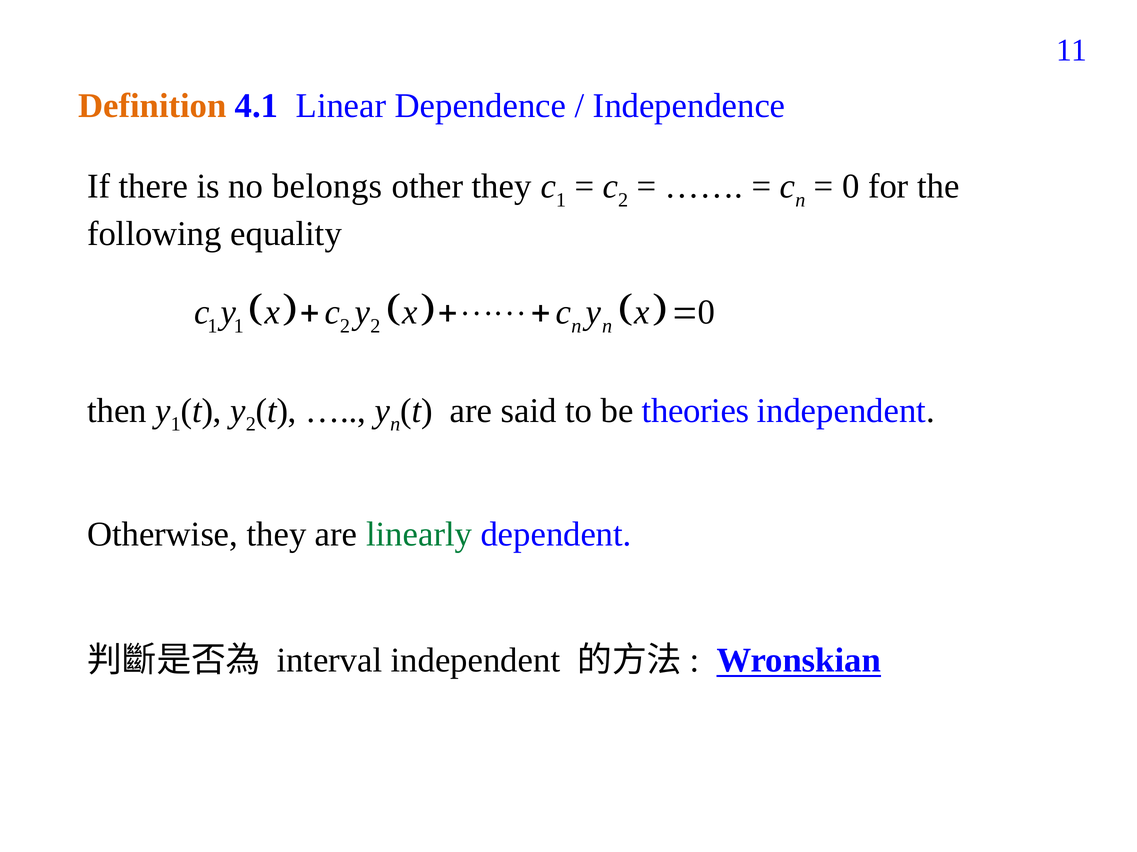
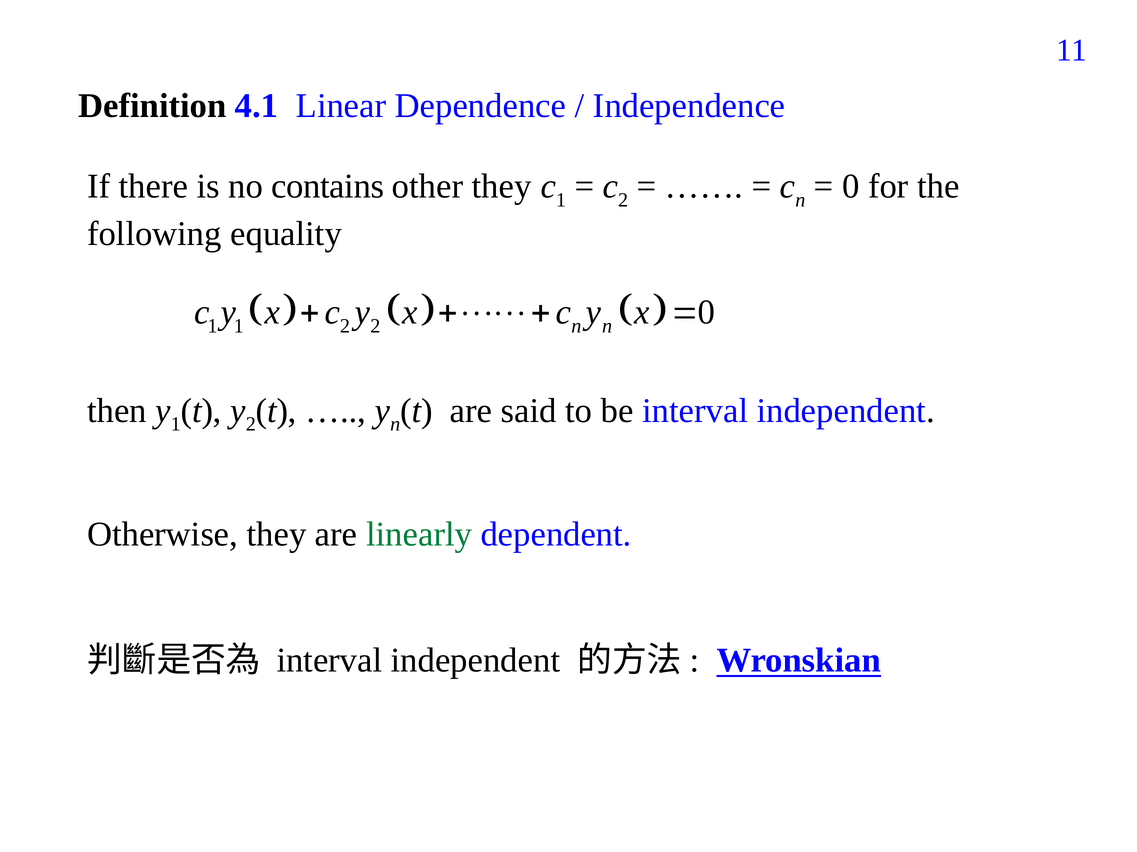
Definition colour: orange -> black
belongs: belongs -> contains
be theories: theories -> interval
